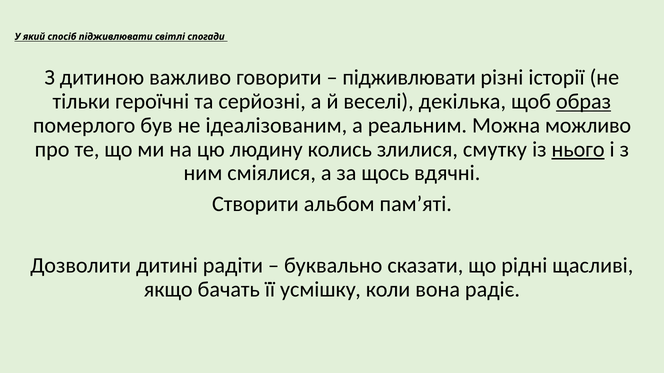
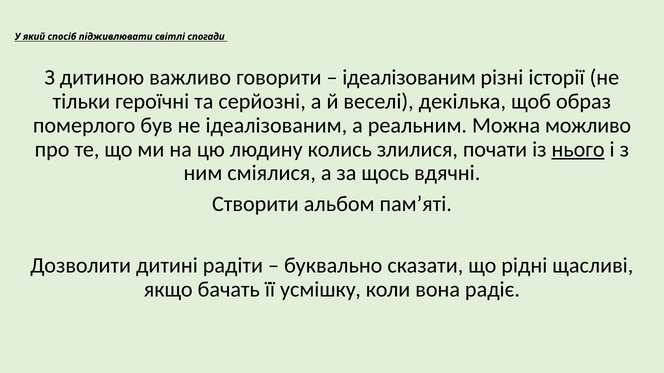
підживлювати at (409, 78): підживлювати -> ідеалізованим
образ underline: present -> none
смутку: смутку -> почати
